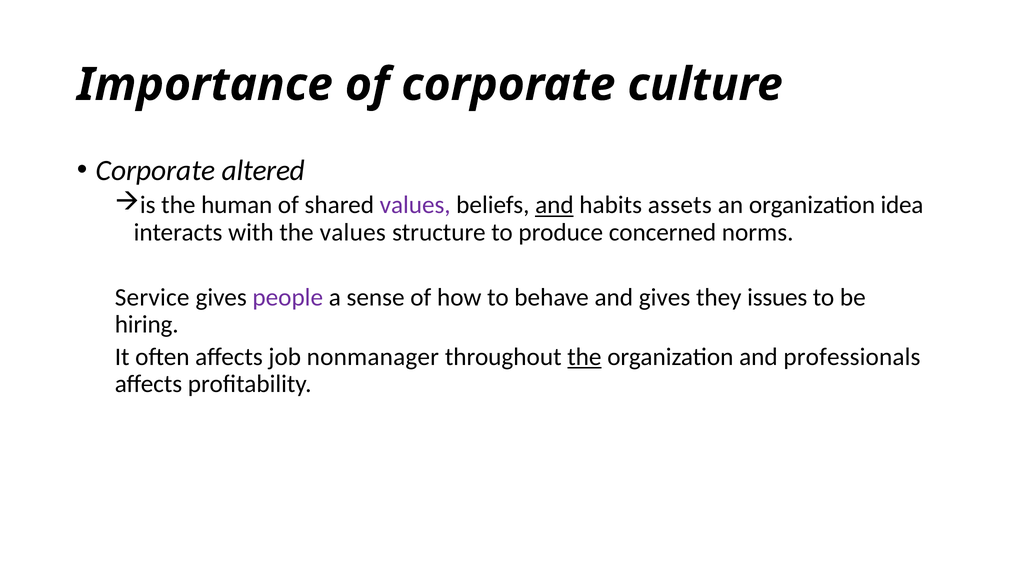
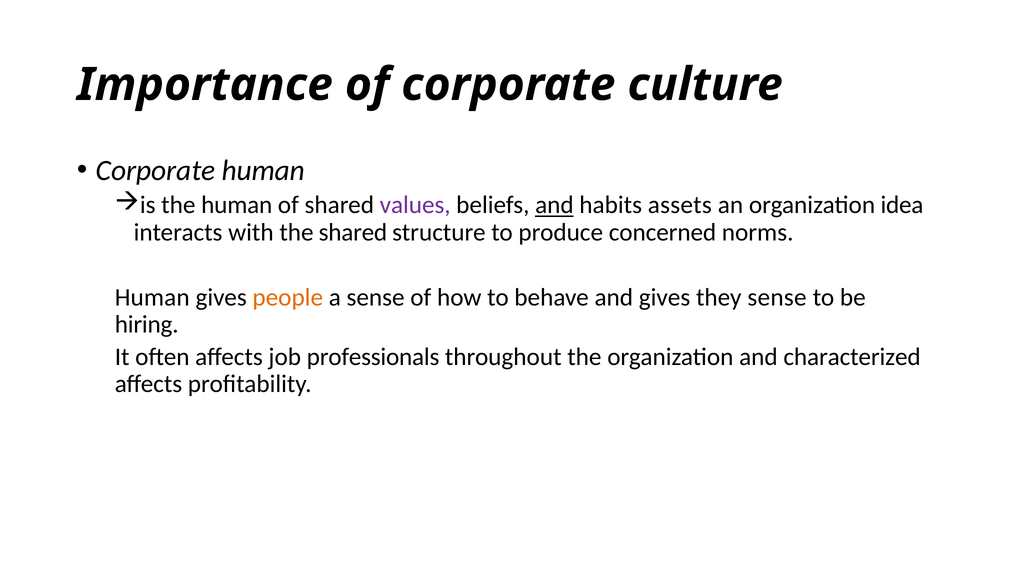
Corporate altered: altered -> human
the values: values -> shared
Service at (152, 298): Service -> Human
people colour: purple -> orange
they issues: issues -> sense
nonmanager: nonmanager -> professionals
the at (584, 357) underline: present -> none
professionals: professionals -> characterized
